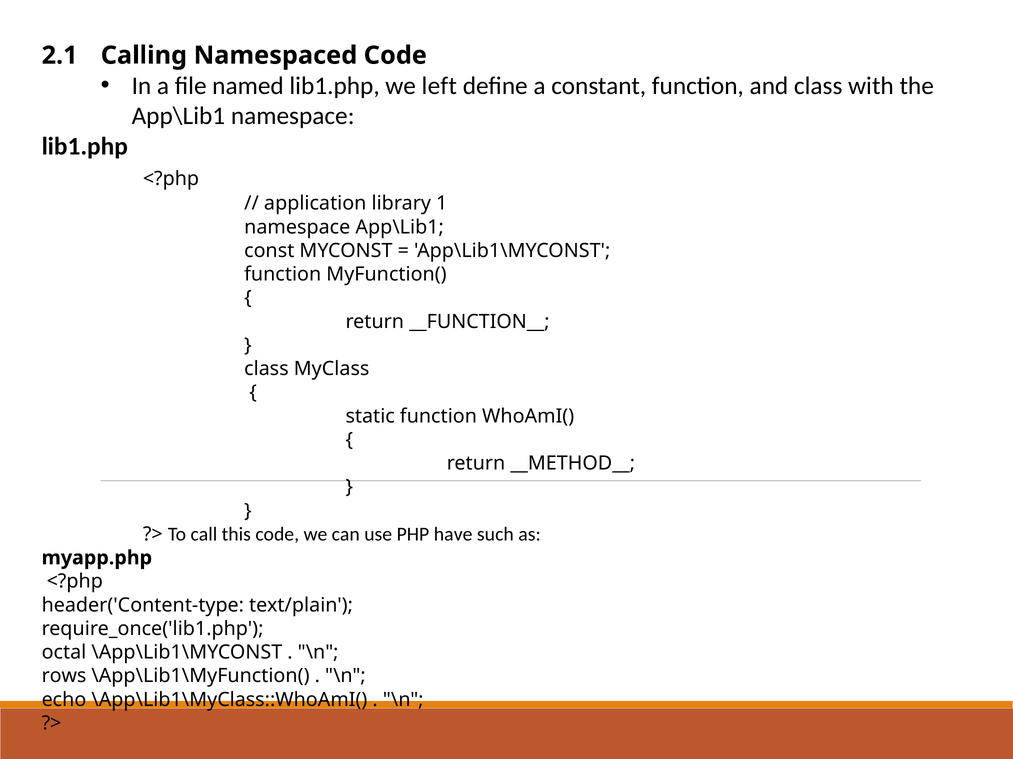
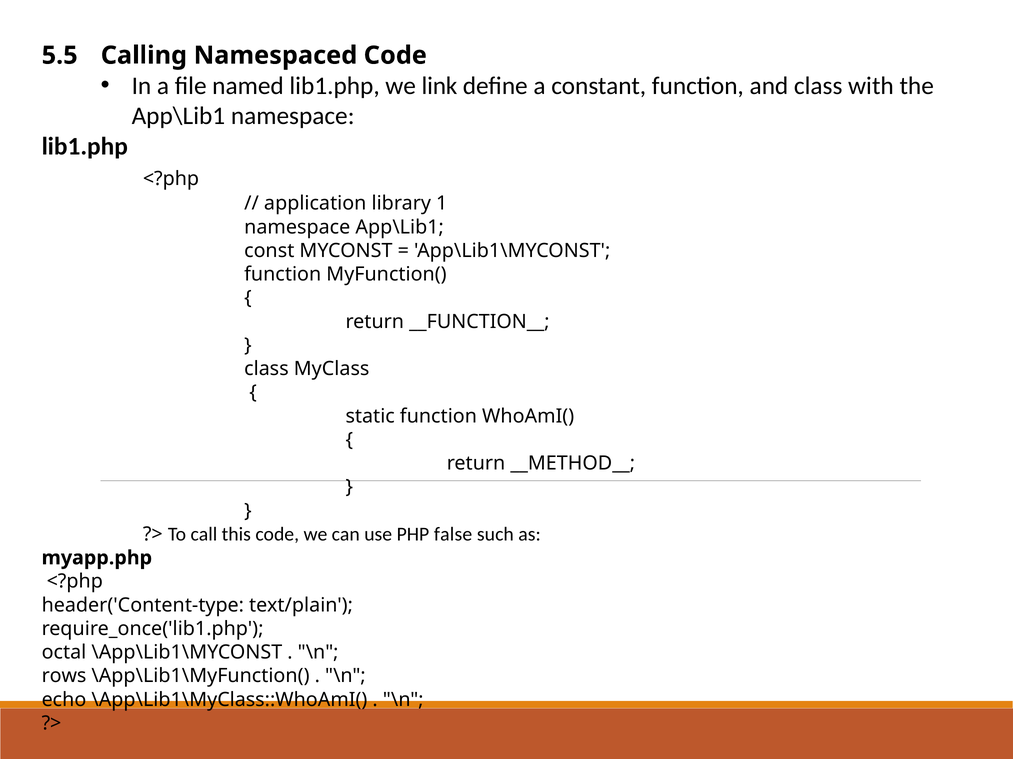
2.1: 2.1 -> 5.5
left: left -> link
have: have -> false
